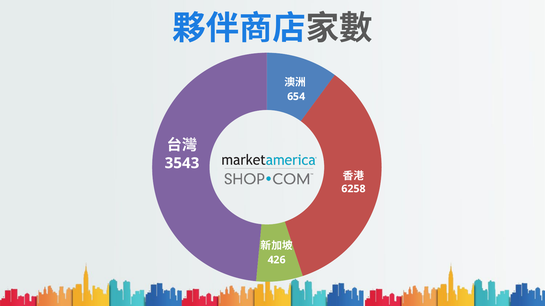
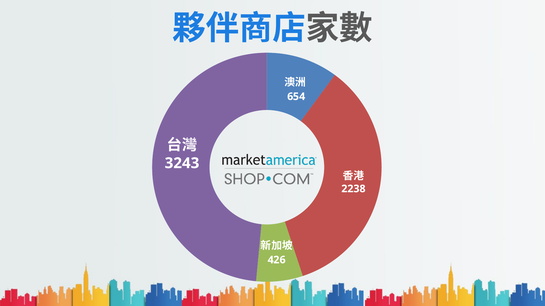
3543: 3543 -> 3243
6258: 6258 -> 2238
